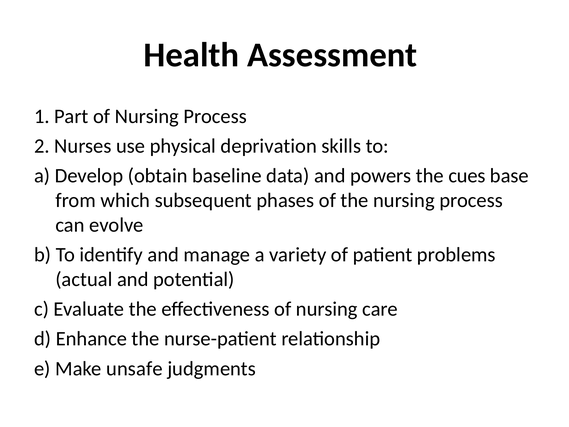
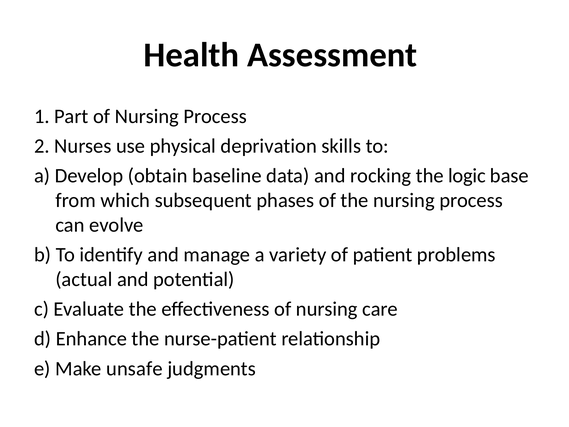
powers: powers -> rocking
cues: cues -> logic
